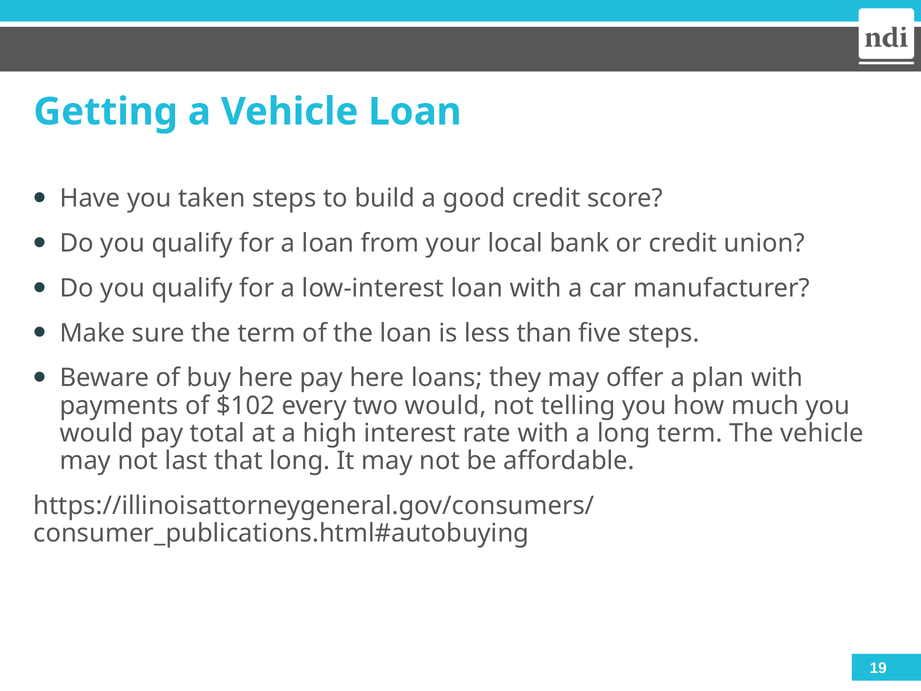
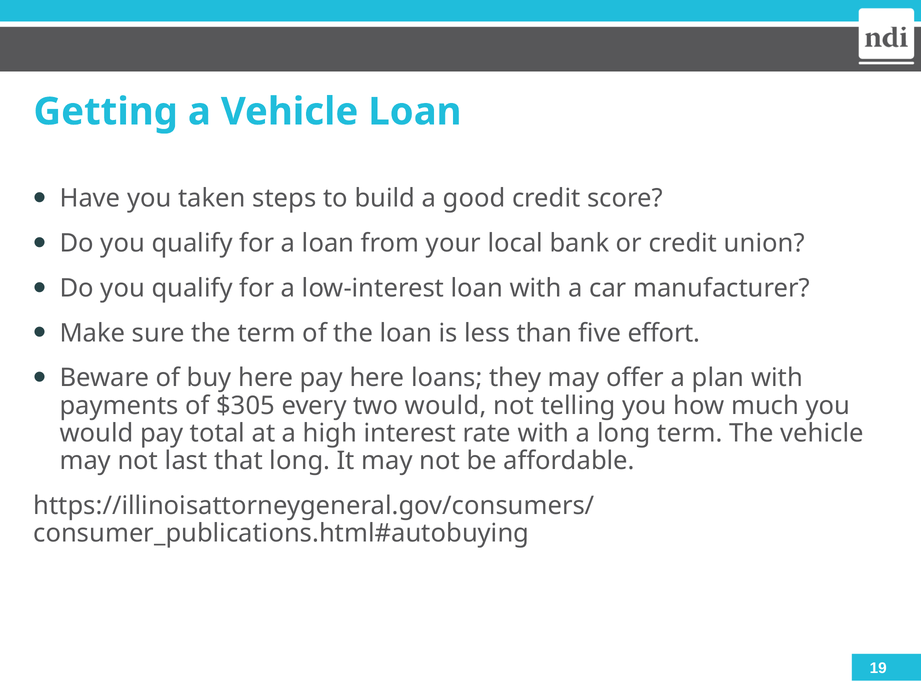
five steps: steps -> effort
$102: $102 -> $305
